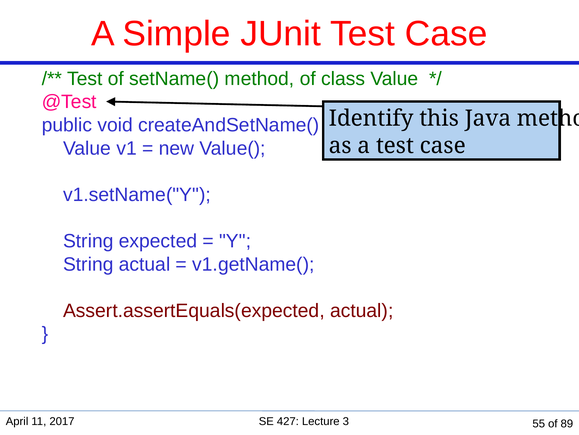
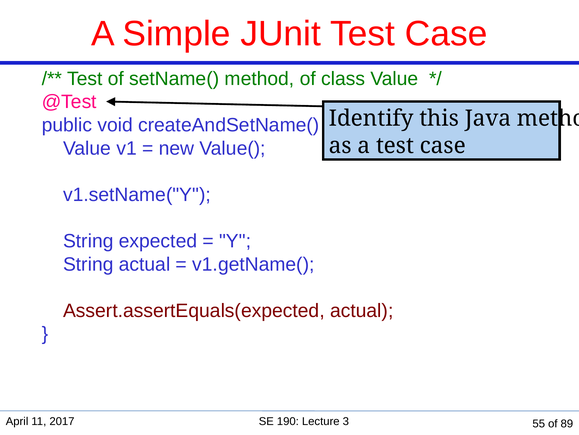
427: 427 -> 190
